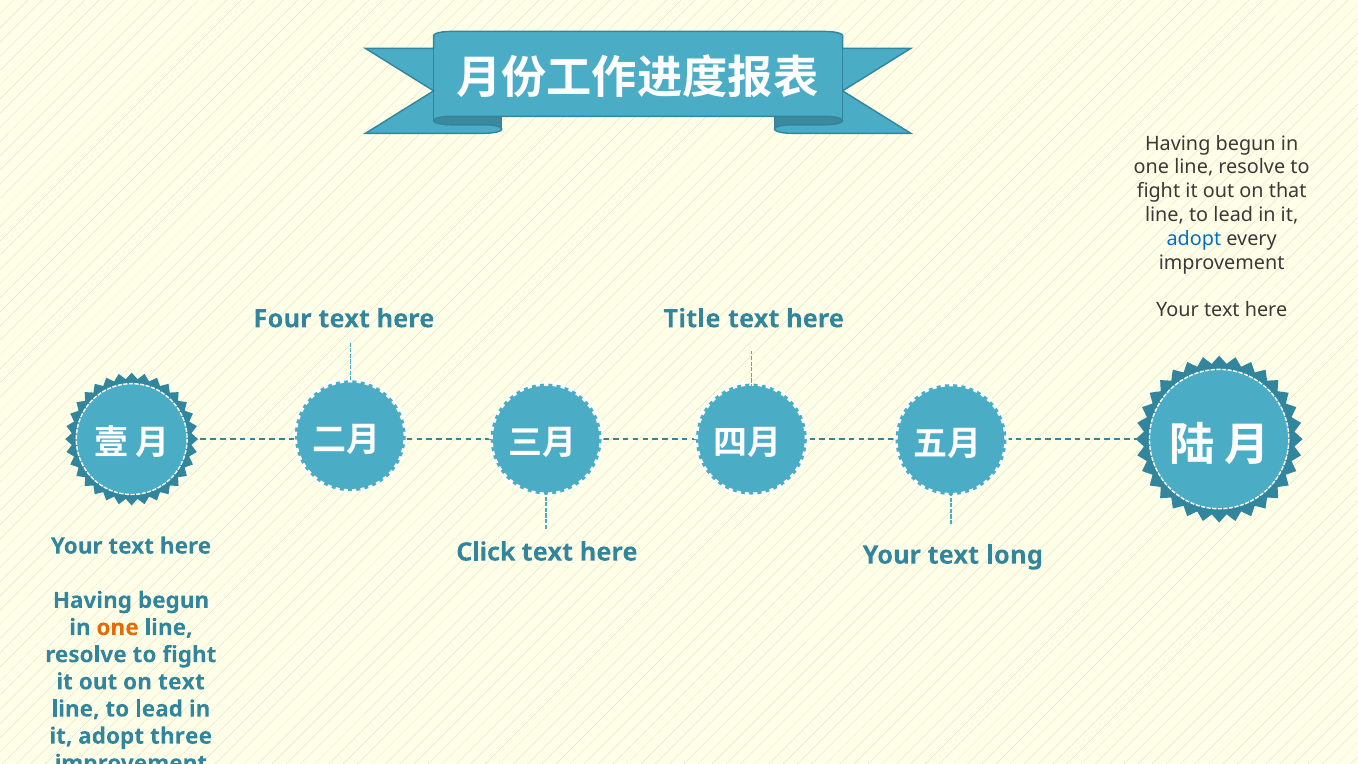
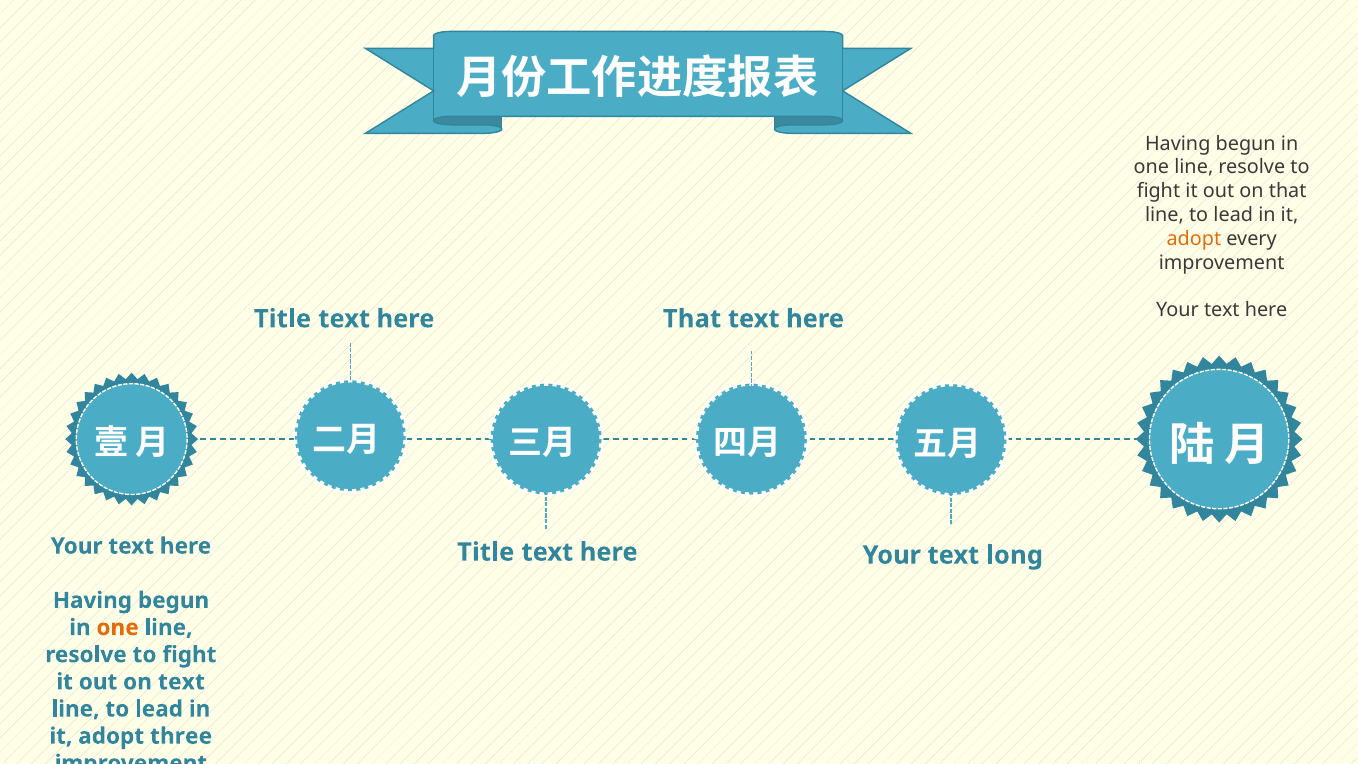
adopt at (1194, 239) colour: blue -> orange
Four at (283, 319): Four -> Title
Title at (692, 319): Title -> That
Click at (486, 552): Click -> Title
